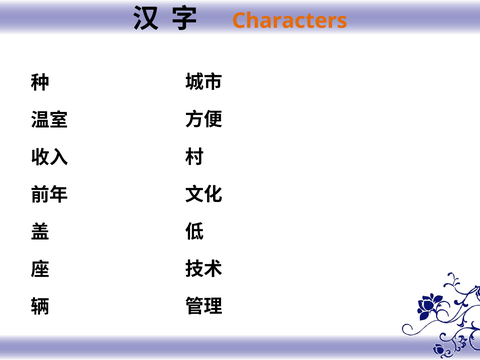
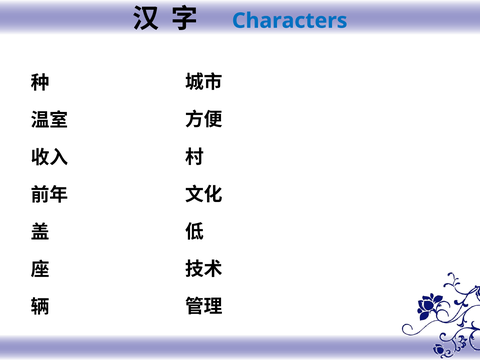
Characters colour: orange -> blue
